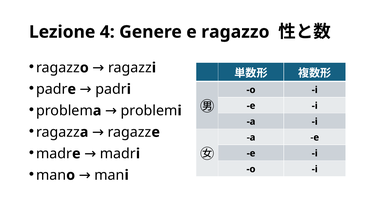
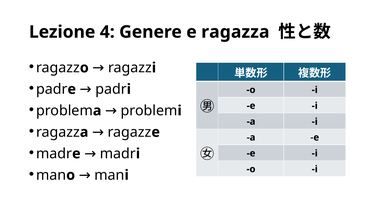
ragazzo: ragazzo -> ragazza
